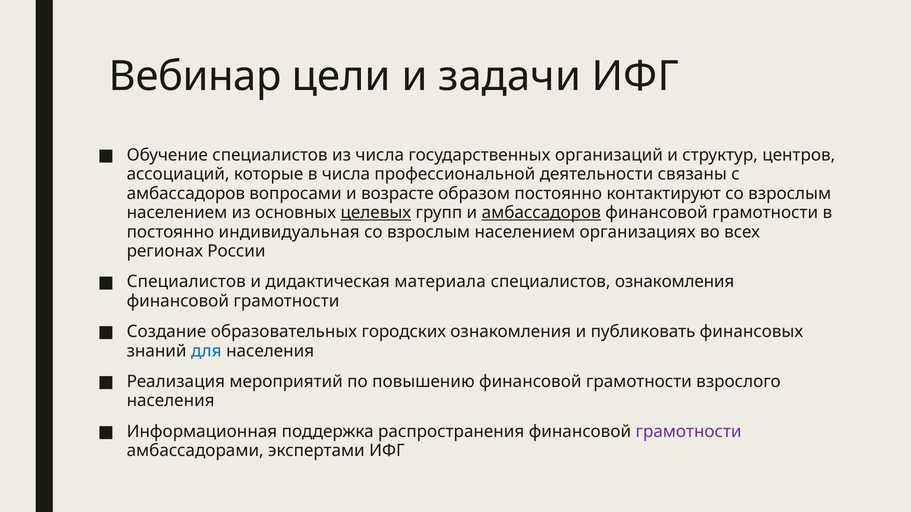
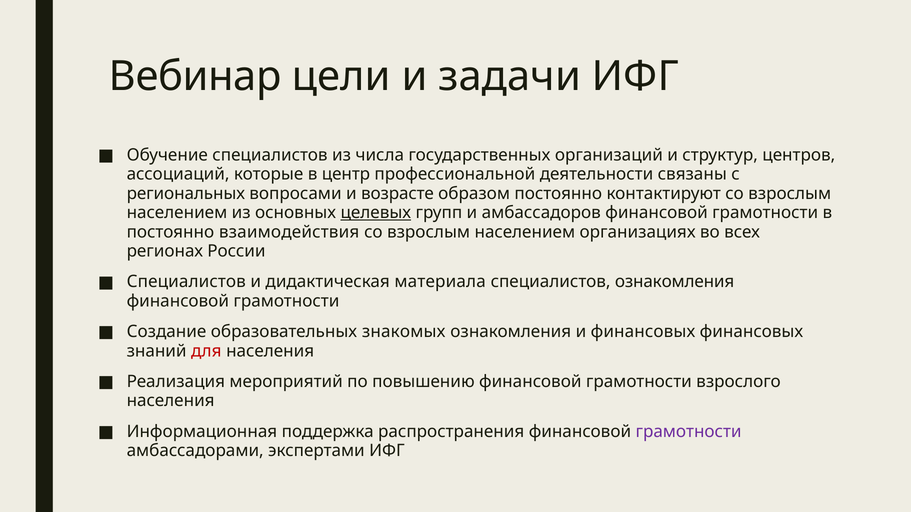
в числа: числа -> центр
амбассадоров at (186, 194): амбассадоров -> региональных
амбассадоров at (541, 213) underline: present -> none
индивидуальная: индивидуальная -> взаимодействия
городских: городских -> знакомых
и публиковать: публиковать -> финансовых
для colour: blue -> red
